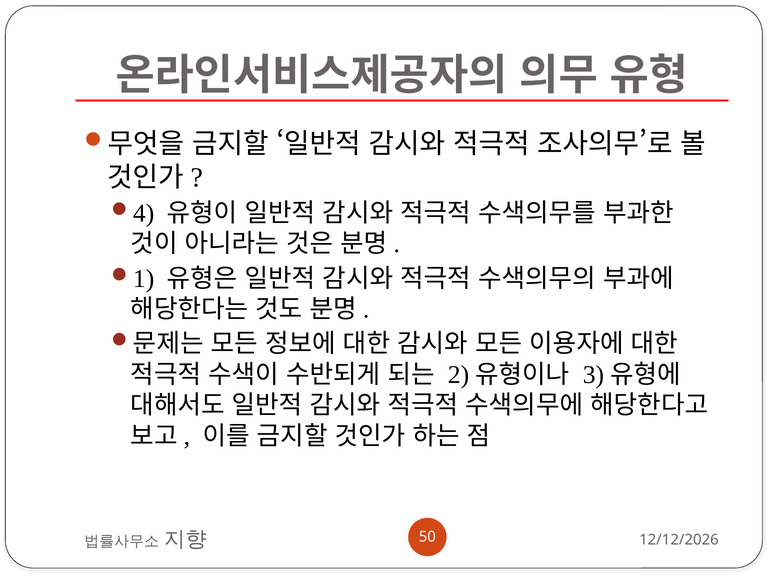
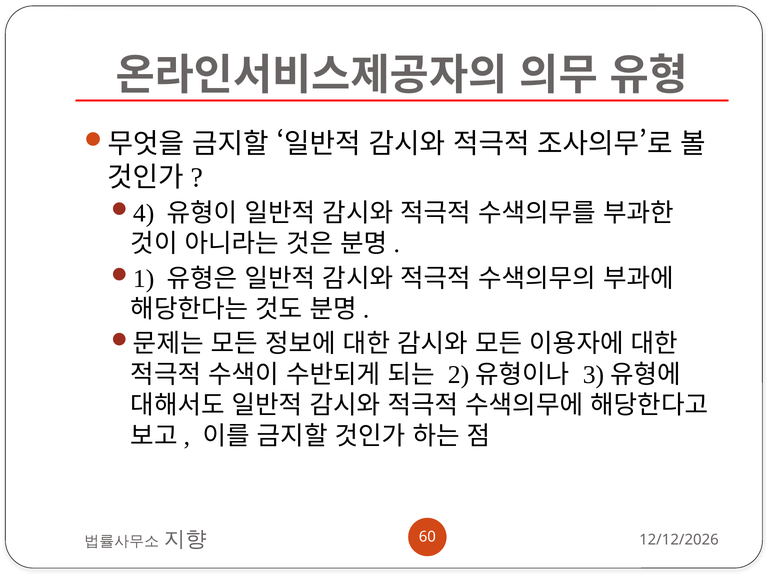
50: 50 -> 60
